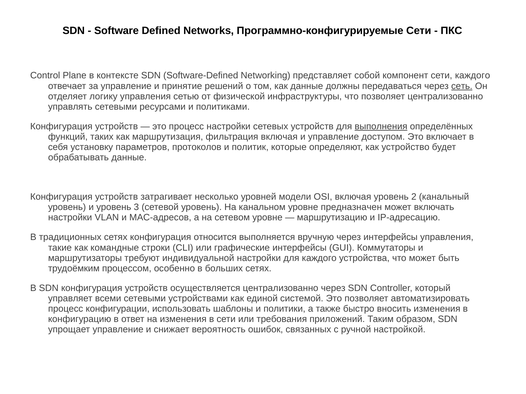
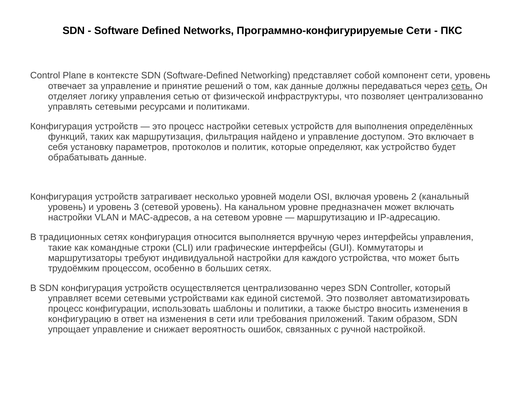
сети каждого: каждого -> уровень
выполнения underline: present -> none
фильтрация включая: включая -> найдено
